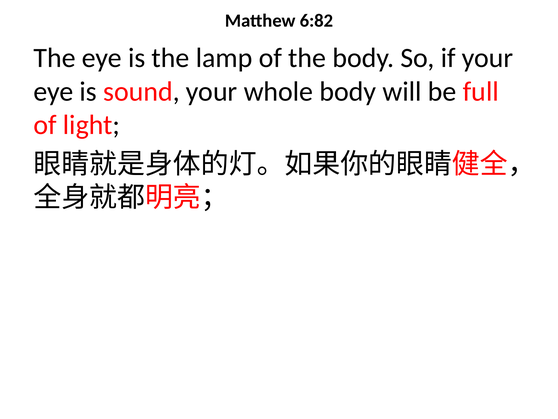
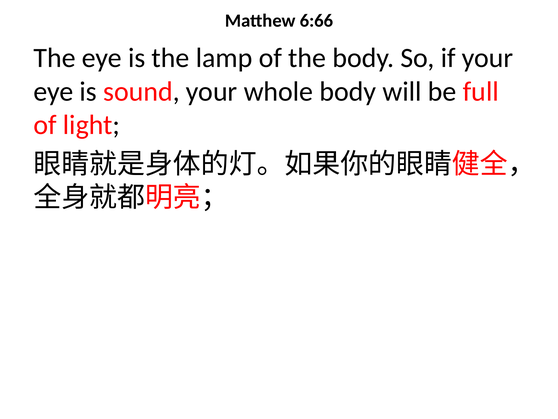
6:82: 6:82 -> 6:66
